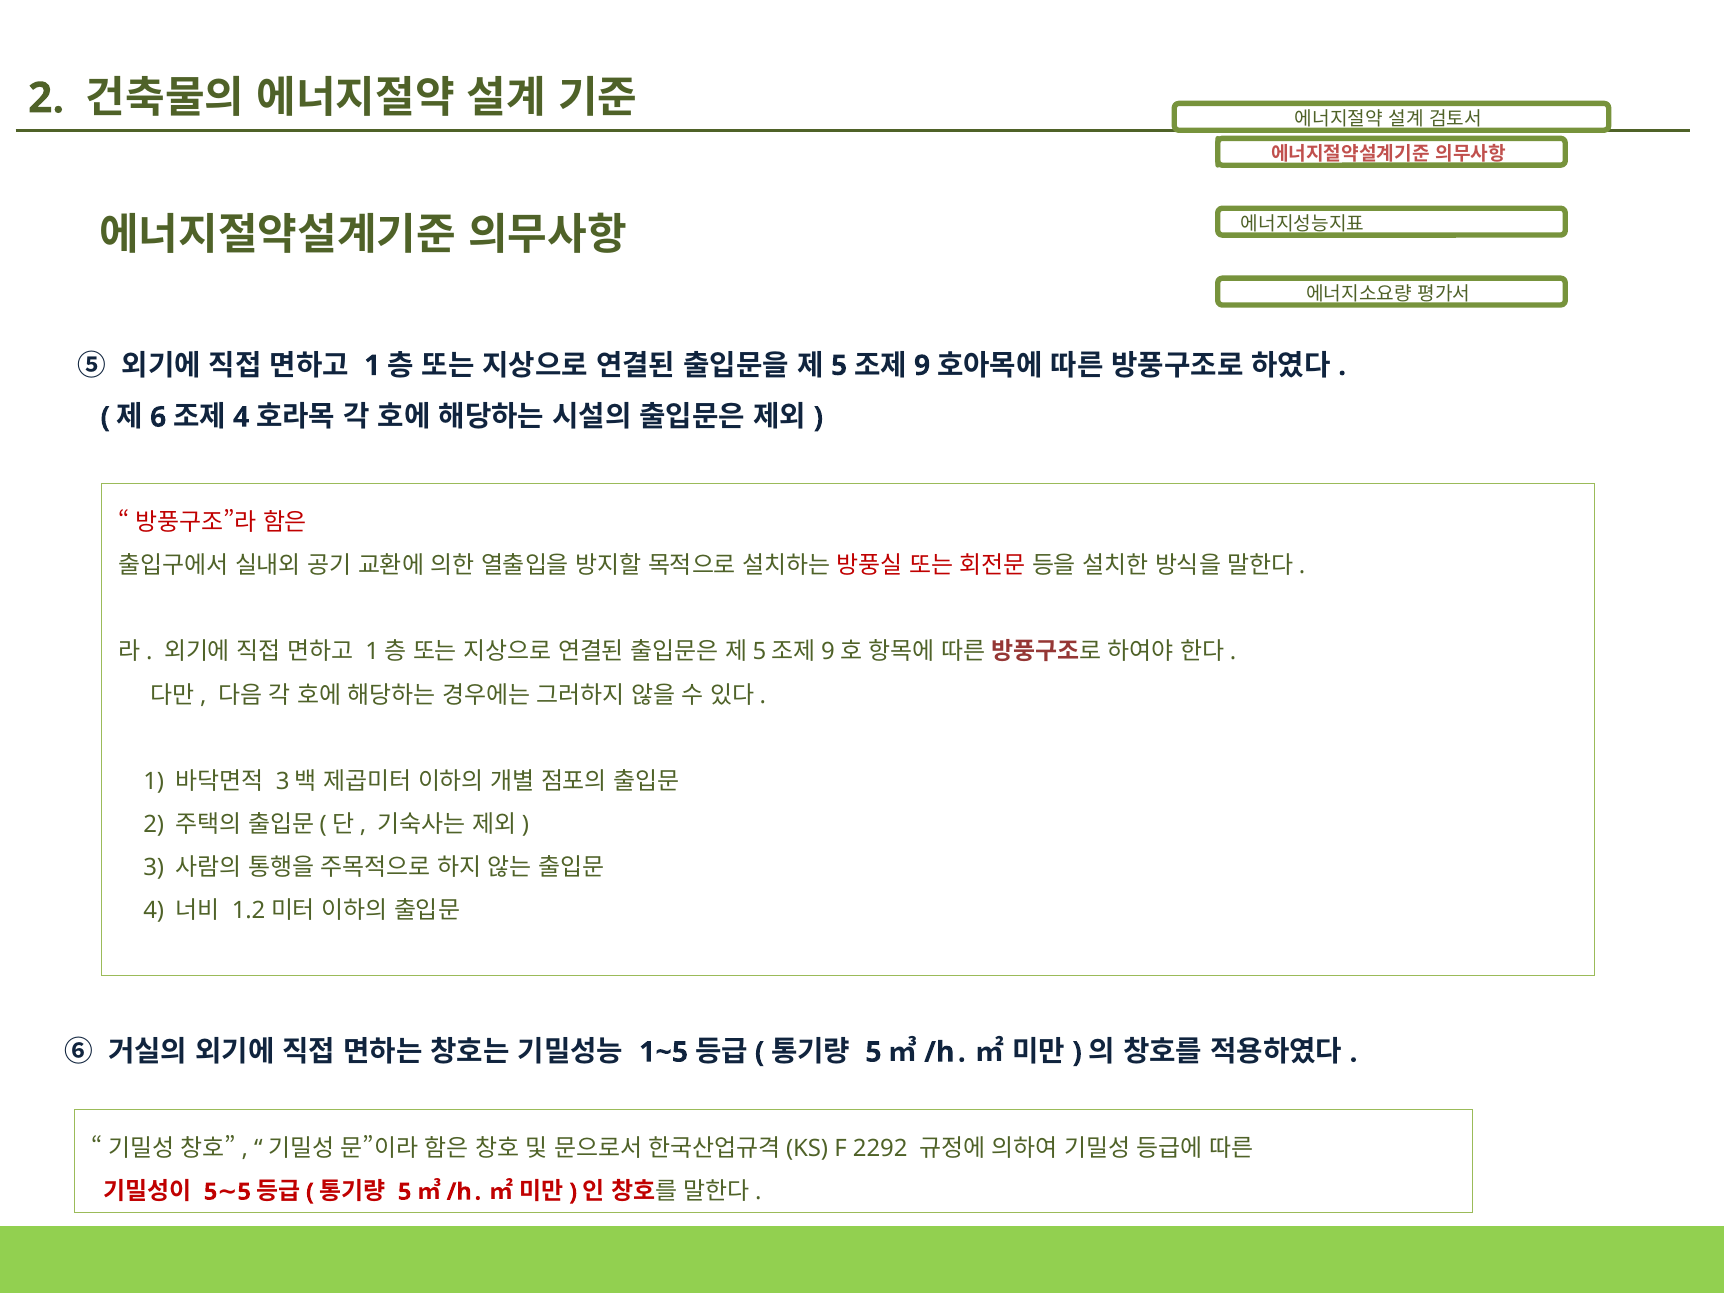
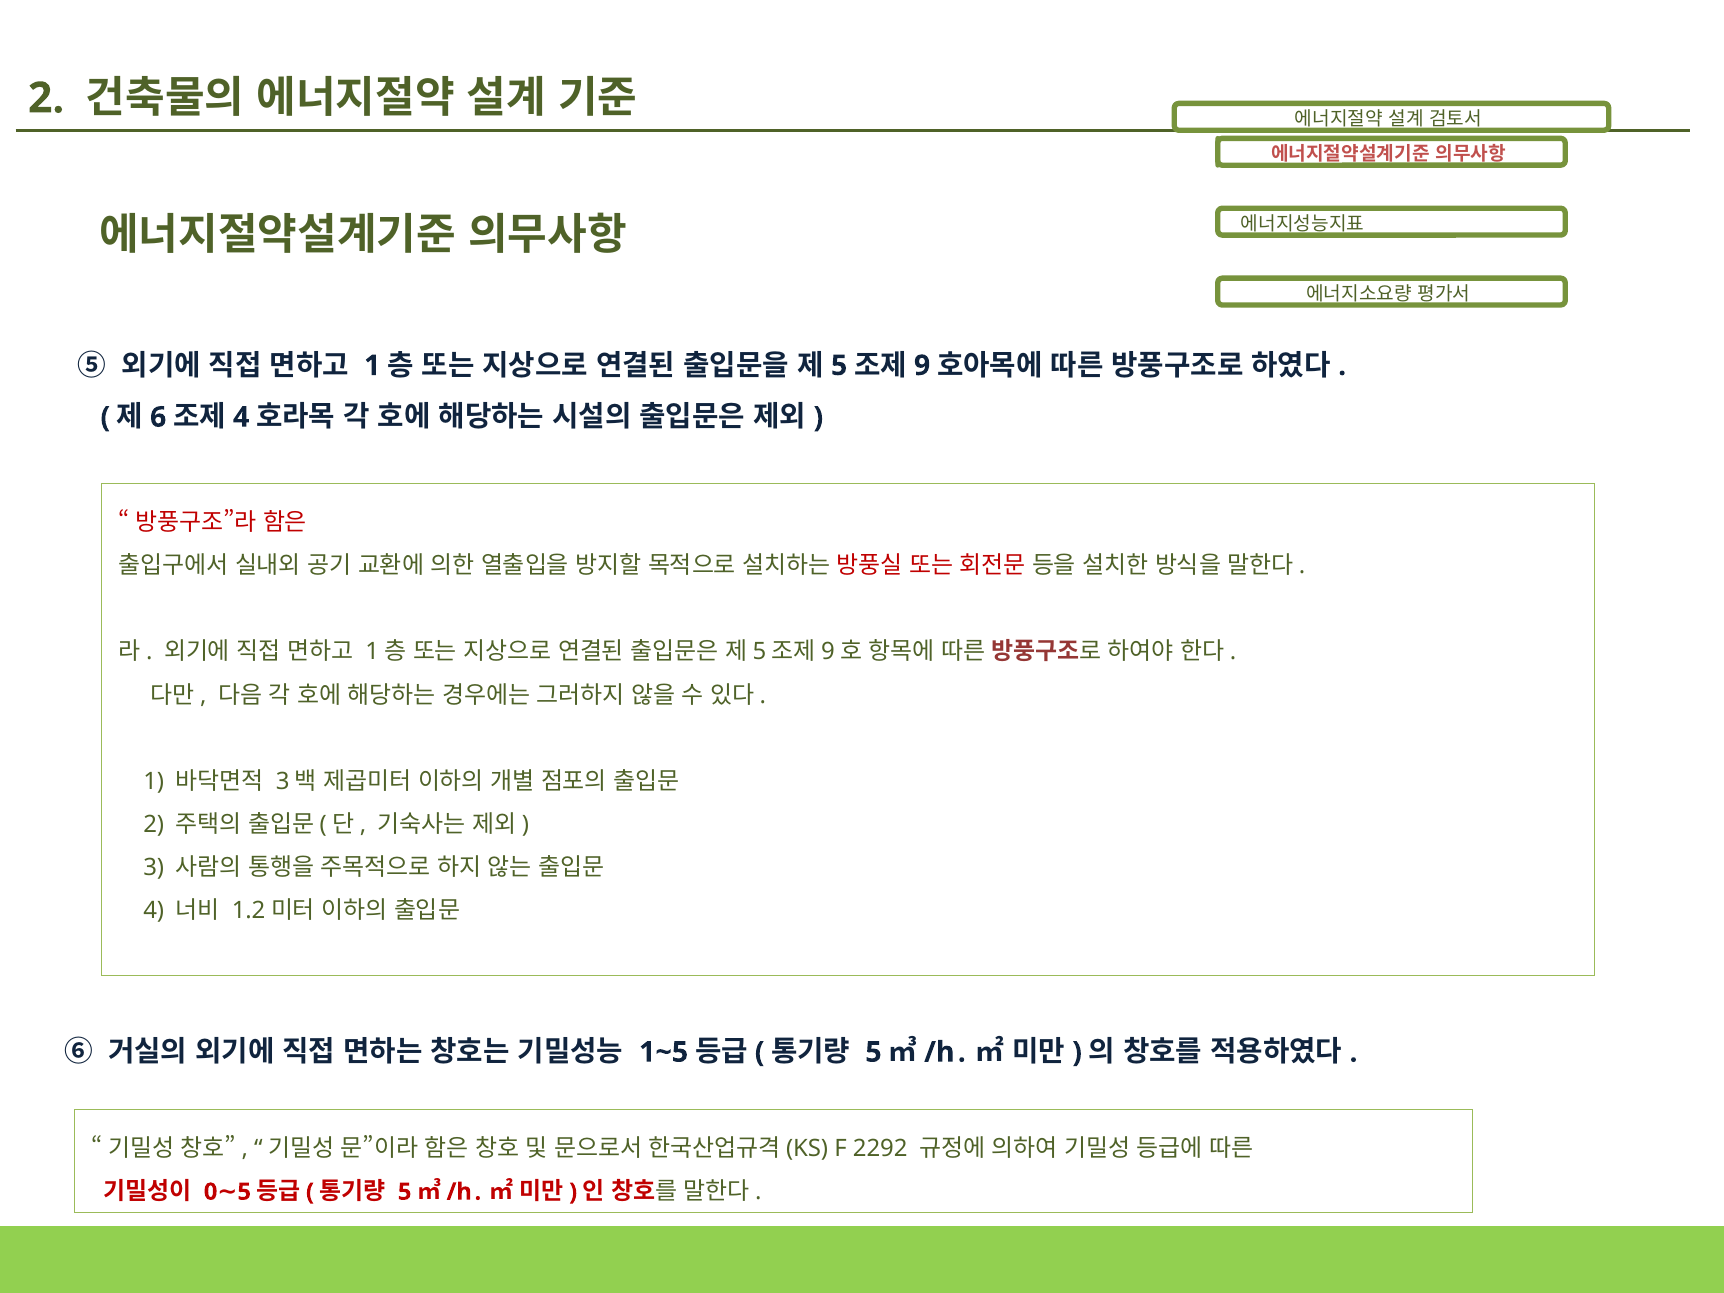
5 at (211, 1192): 5 -> 0
